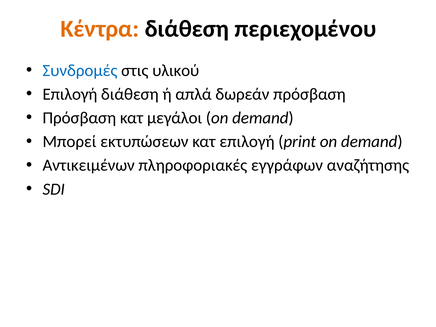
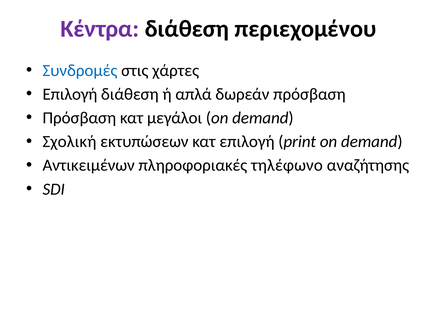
Κέντρα colour: orange -> purple
υλικού: υλικού -> χάρτες
Μπορεί: Μπορεί -> Σχολική
εγγράφων: εγγράφων -> τηλέφωνο
